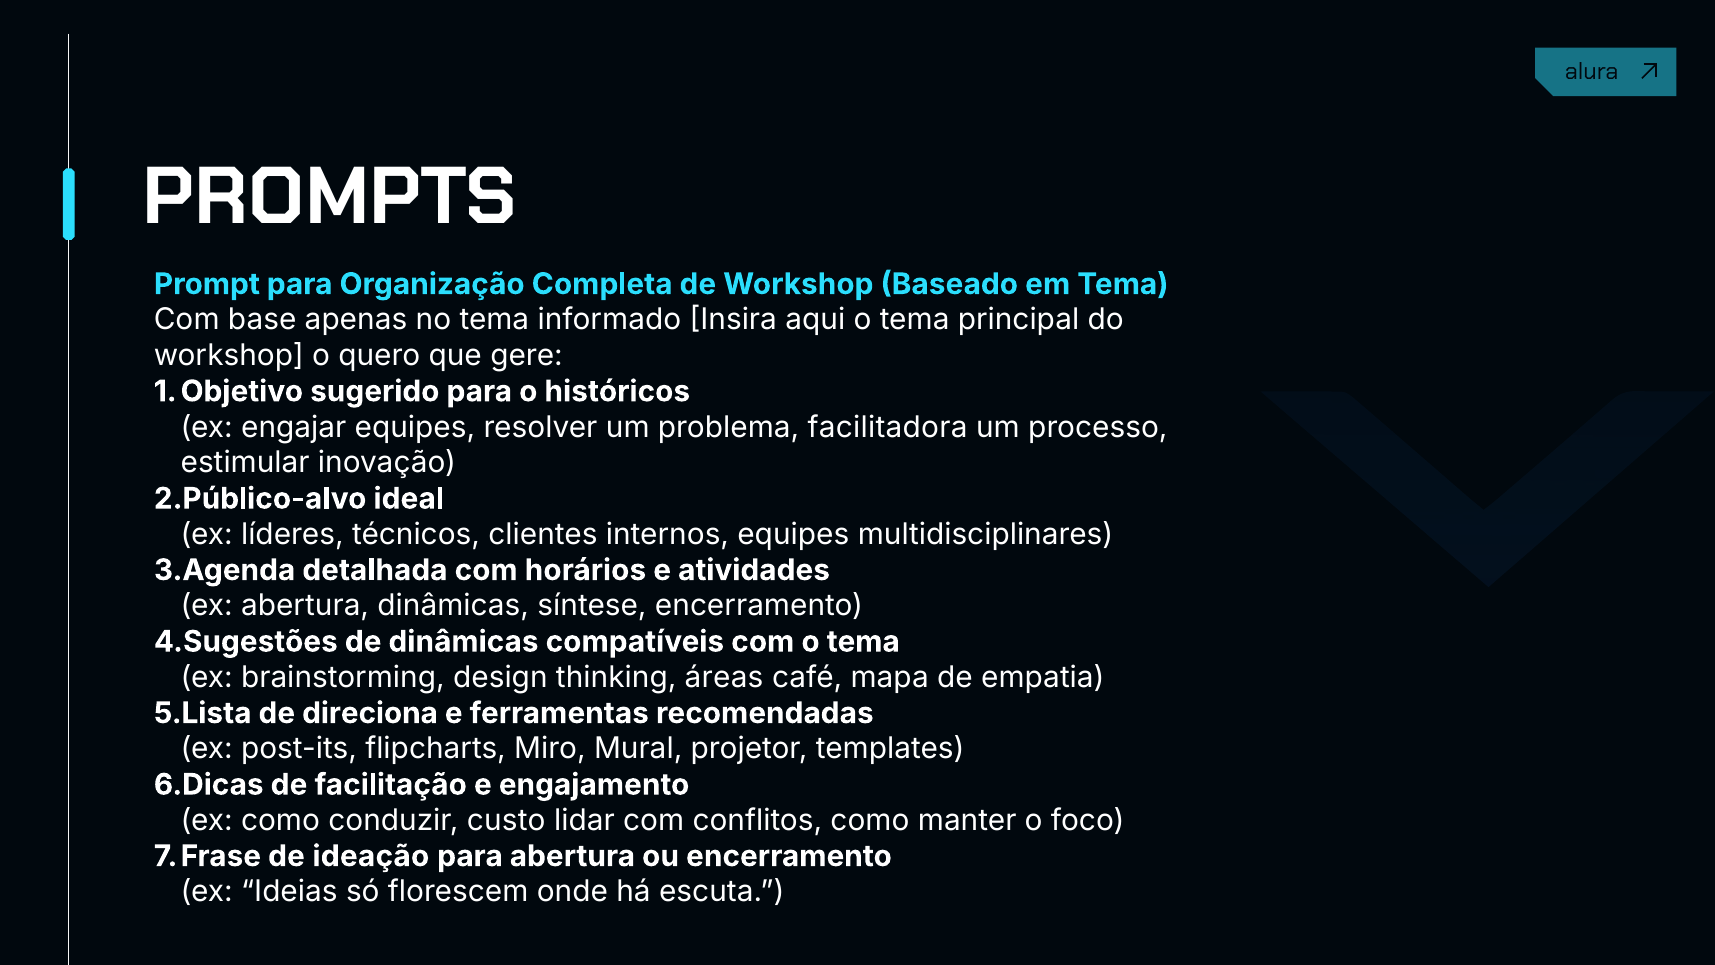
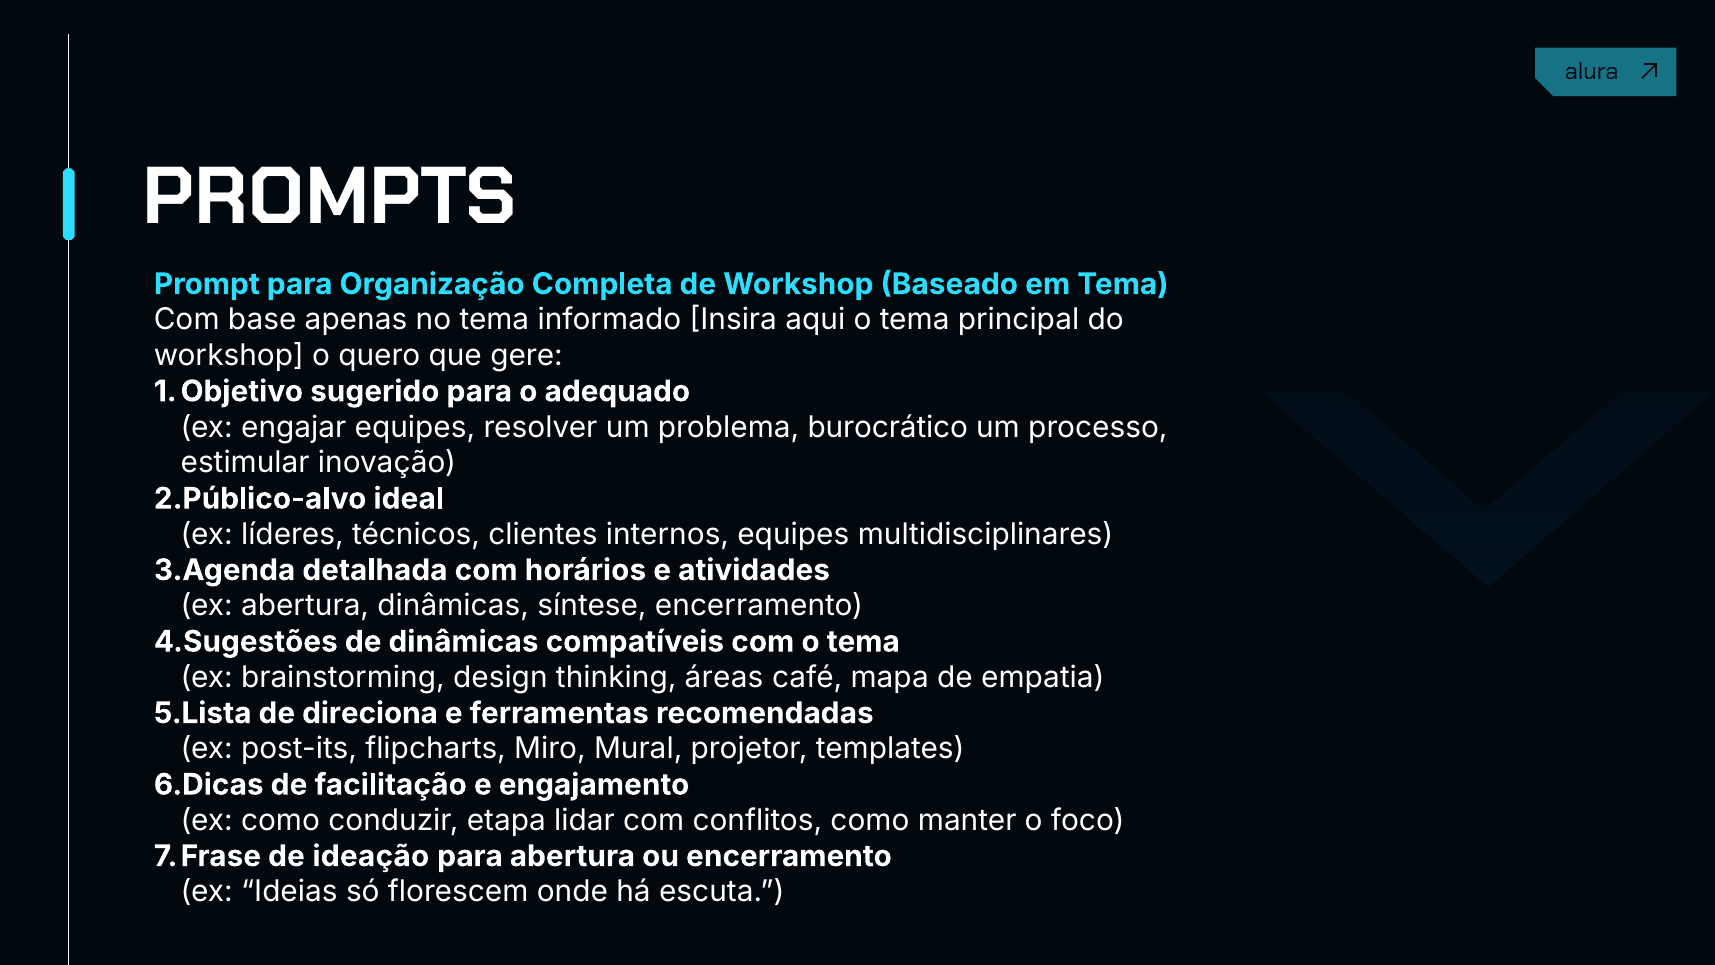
históricos: históricos -> adequado
facilitadora: facilitadora -> burocrático
custo: custo -> etapa
